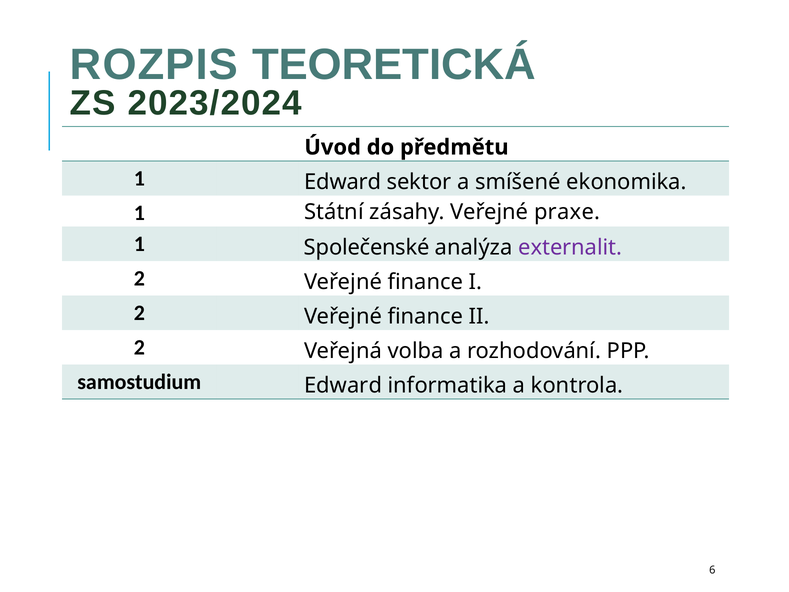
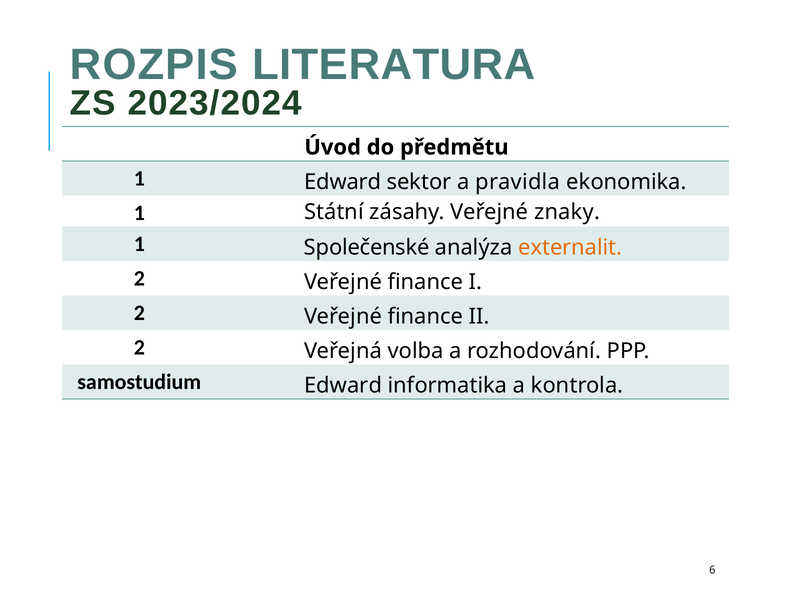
TEORETICKÁ: TEORETICKÁ -> LITERATURA
smíšené: smíšené -> pravidla
praxe: praxe -> znaky
externalit colour: purple -> orange
